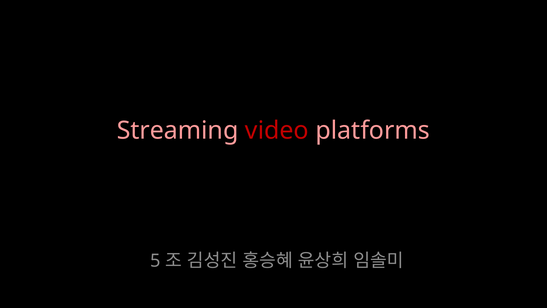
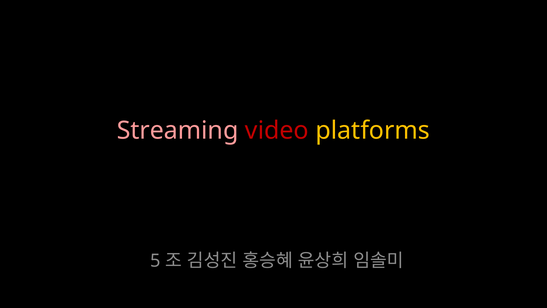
platforms colour: pink -> yellow
